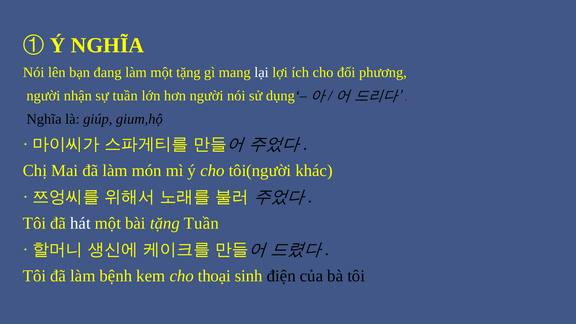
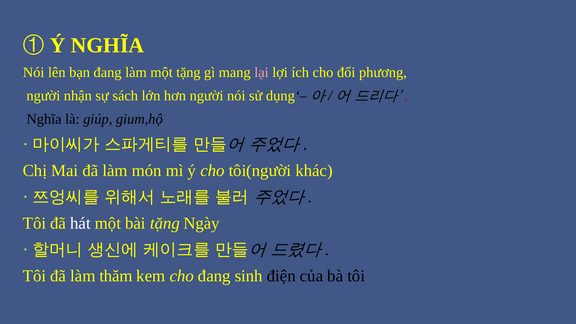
lại colour: white -> pink
sự tuần: tuần -> sách
tặng Tuần: Tuần -> Ngày
bệnh: bệnh -> thăm
cho thoại: thoại -> đang
